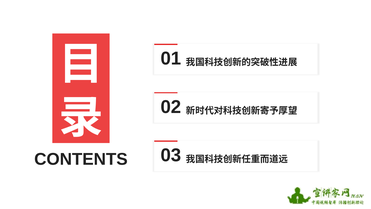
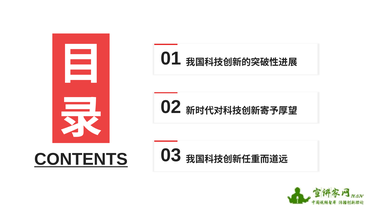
CONTENTS underline: none -> present
